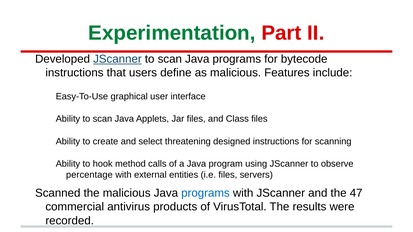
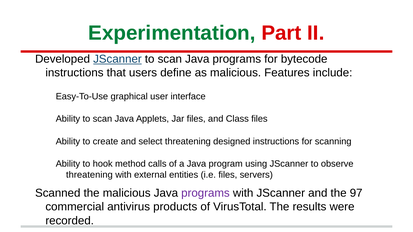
percentage at (89, 175): percentage -> threatening
programs at (205, 193) colour: blue -> purple
47: 47 -> 97
